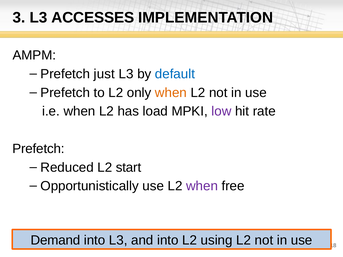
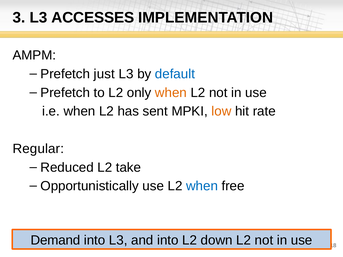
load: load -> sent
low colour: purple -> orange
Prefetch at (38, 149): Prefetch -> Regular
start: start -> take
when at (202, 186) colour: purple -> blue
using: using -> down
